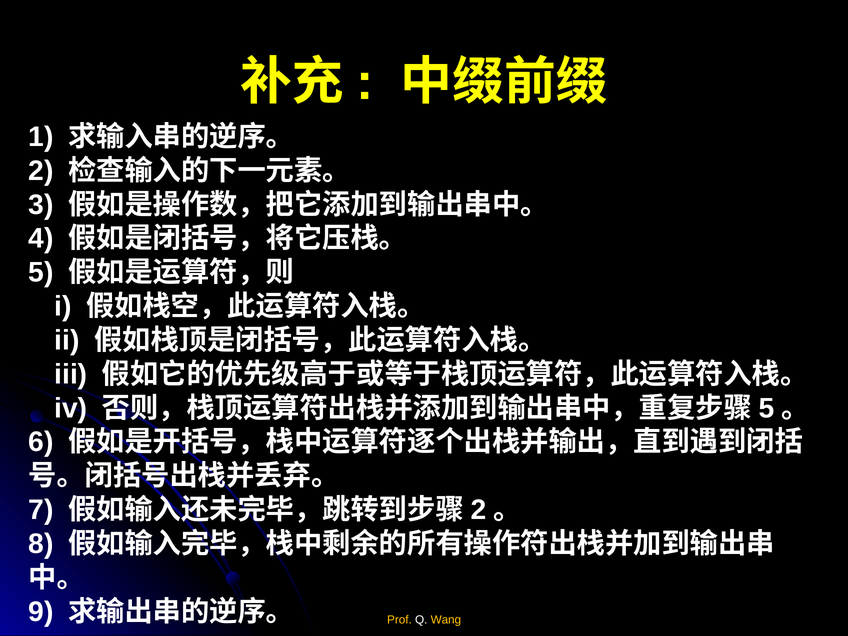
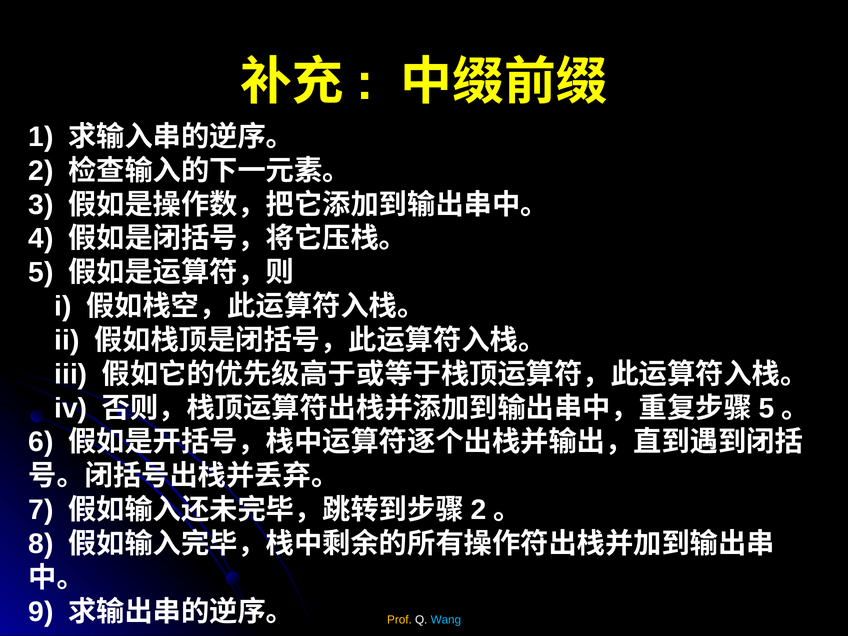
Wang colour: yellow -> light blue
